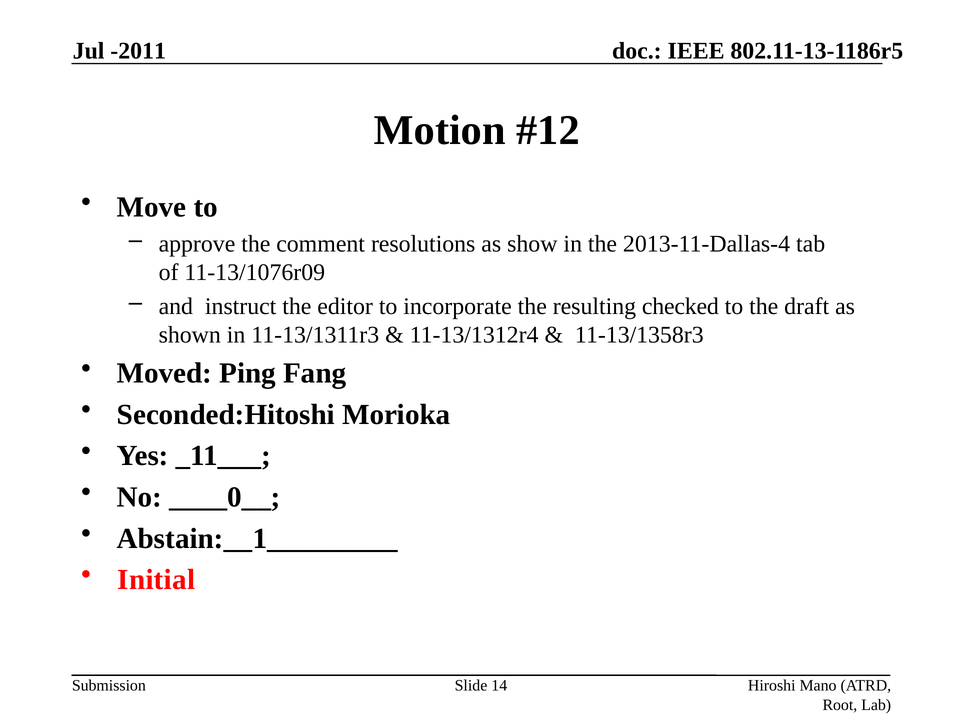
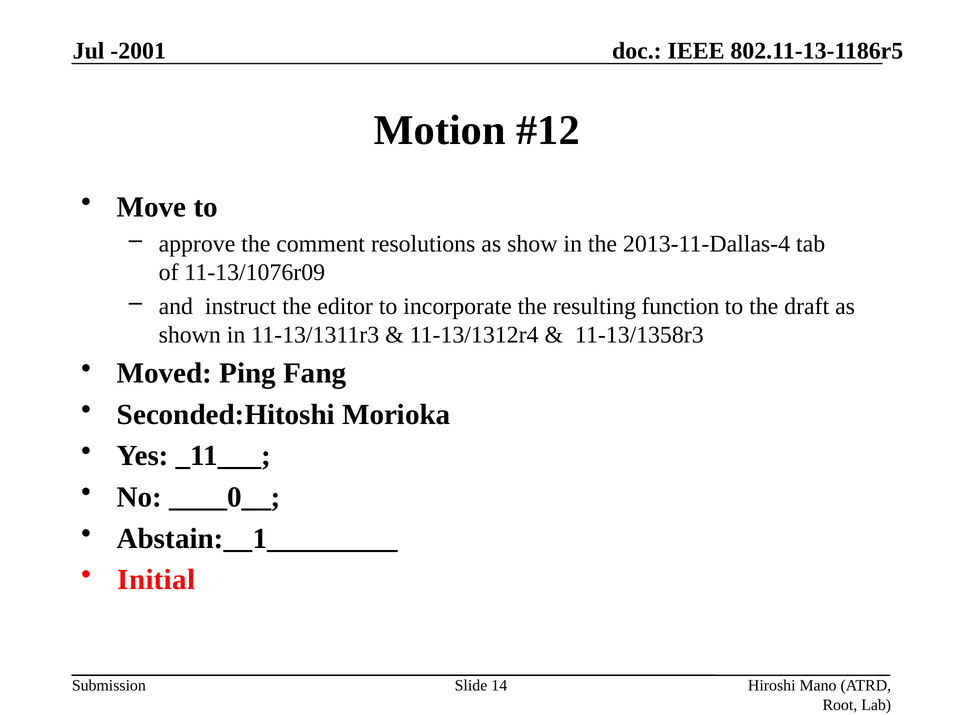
-2011: -2011 -> -2001
checked: checked -> function
